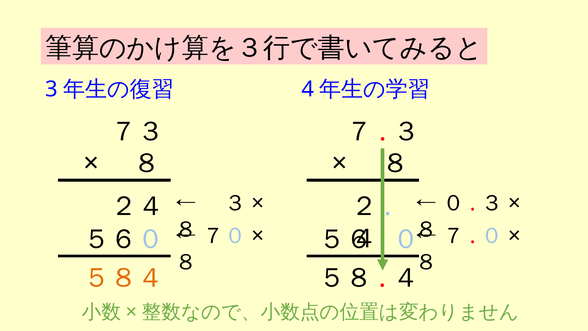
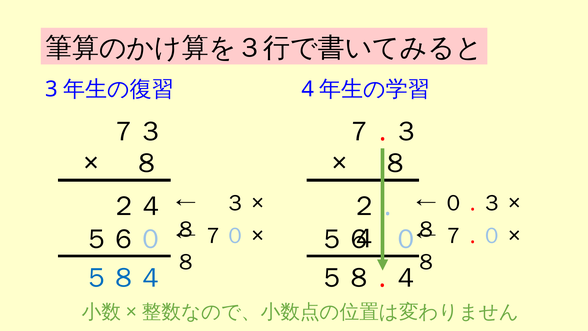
５８４ colour: orange -> blue
